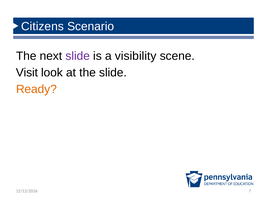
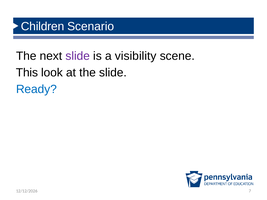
Citizens: Citizens -> Children
Visit: Visit -> This
Ready colour: orange -> blue
